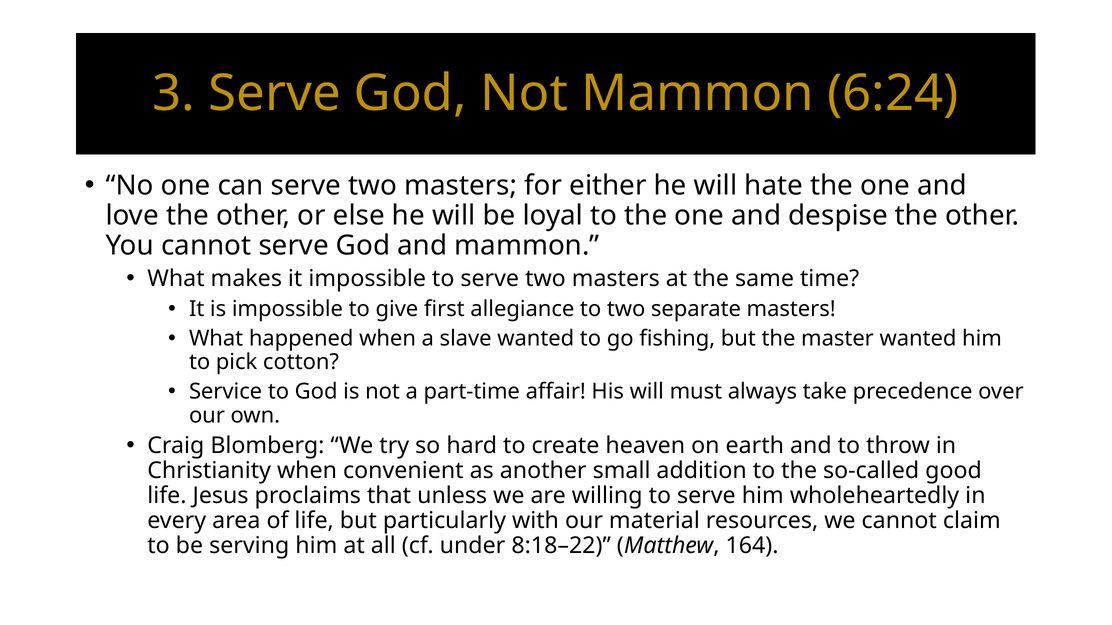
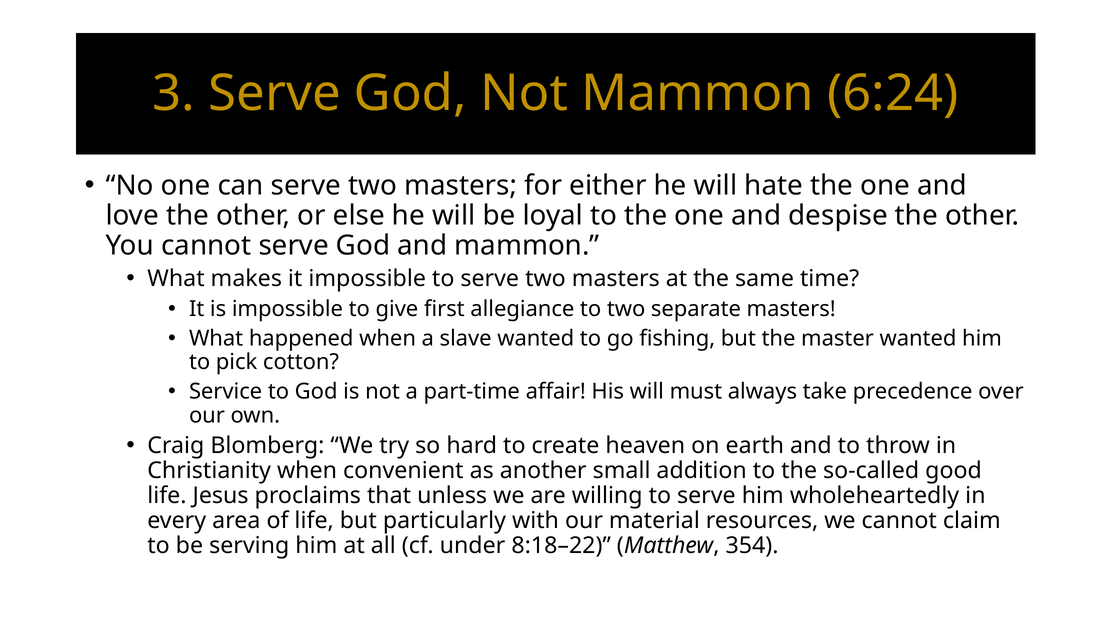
164: 164 -> 354
